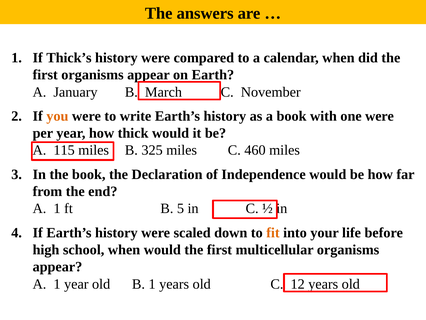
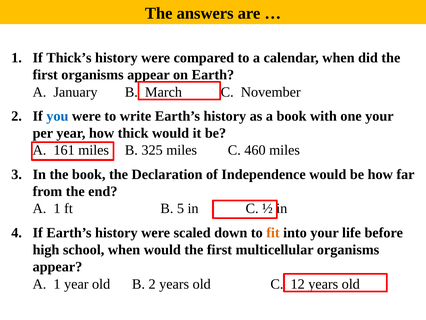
you colour: orange -> blue
one were: were -> your
115: 115 -> 161
B 1: 1 -> 2
